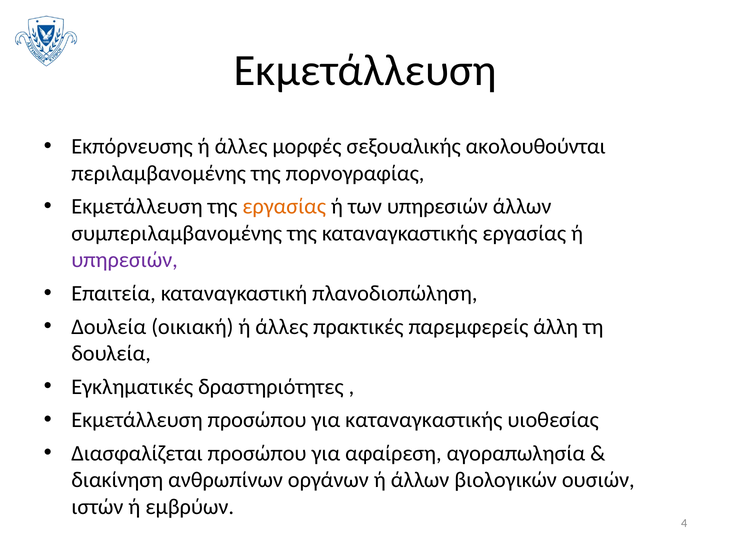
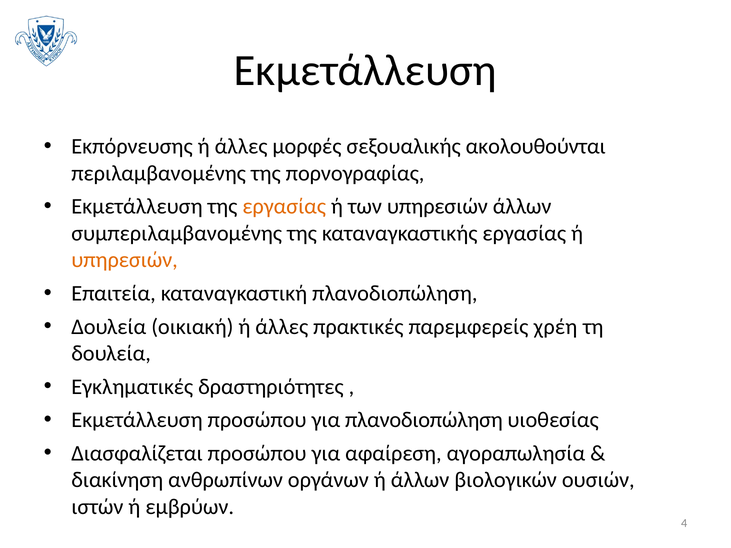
υπηρεσιών at (125, 260) colour: purple -> orange
άλλη: άλλη -> χρέη
για καταναγκαστικής: καταναγκαστικής -> πλανοδιοπώληση
